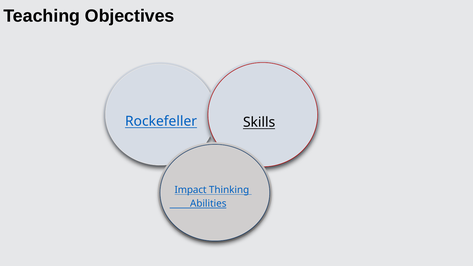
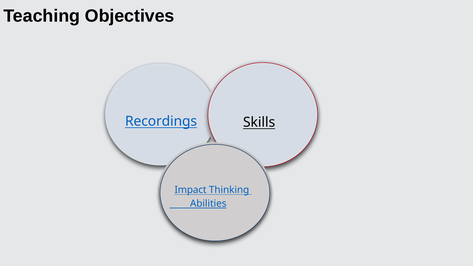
Rockefeller: Rockefeller -> Recordings
